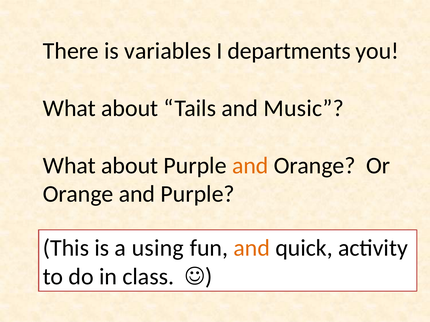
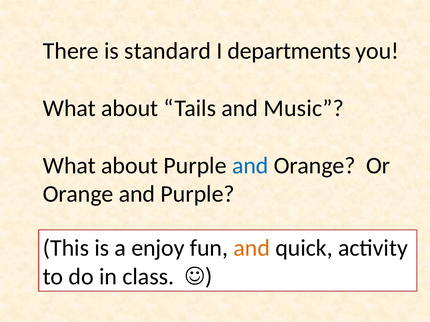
variables: variables -> standard
and at (250, 166) colour: orange -> blue
using: using -> enjoy
